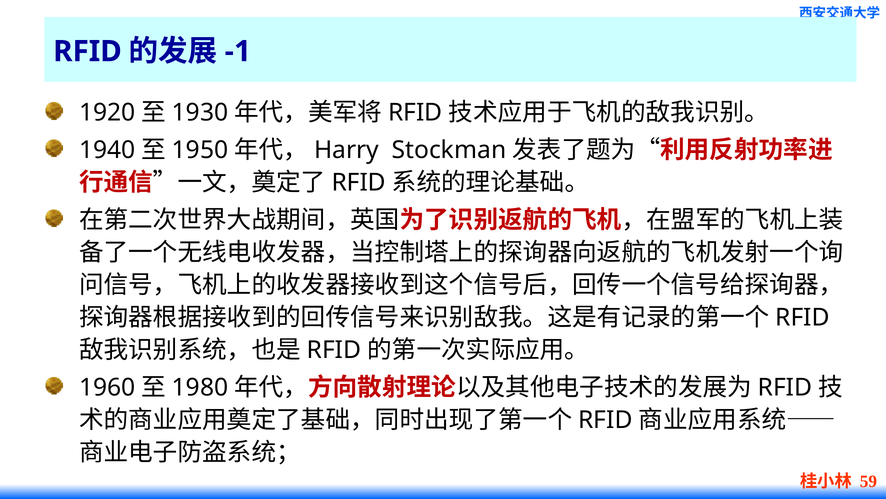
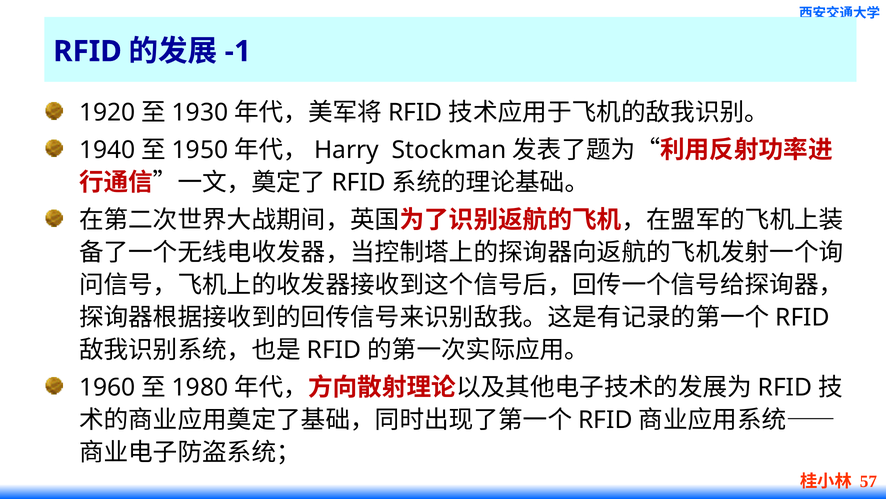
59: 59 -> 57
